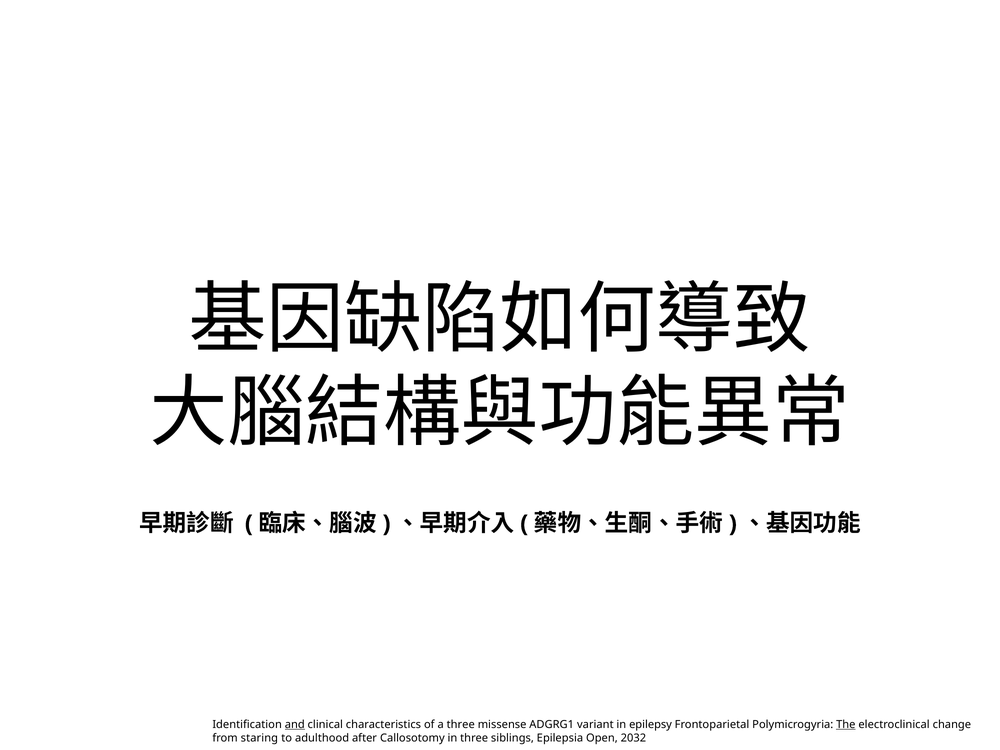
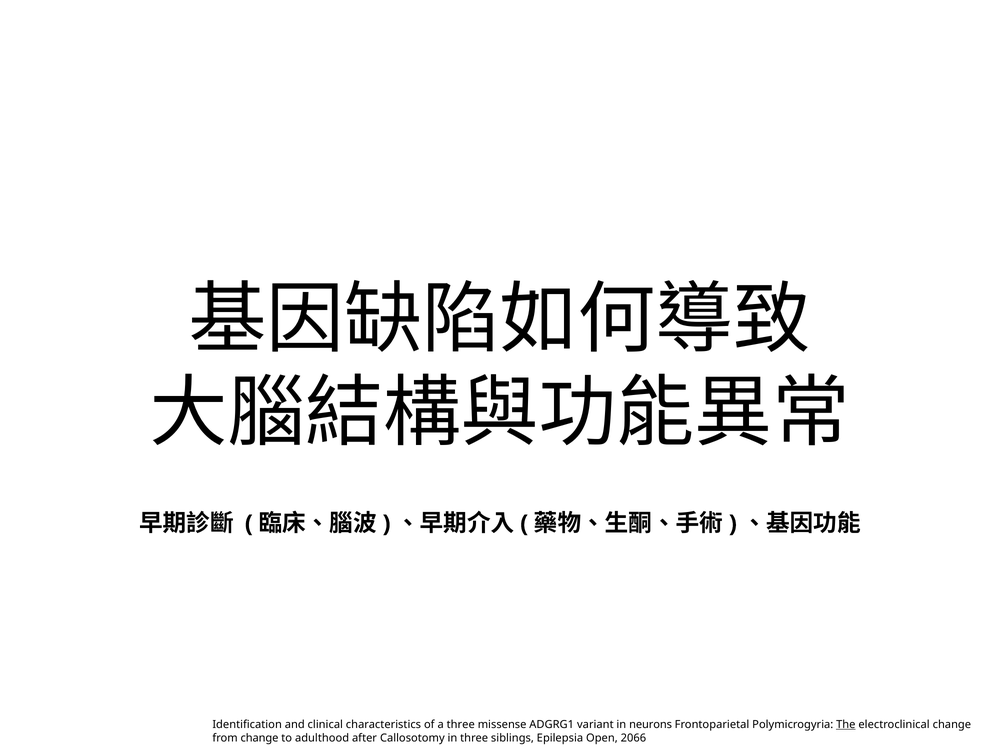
and underline: present -> none
epilepsy: epilepsy -> neurons
from staring: staring -> change
2032: 2032 -> 2066
